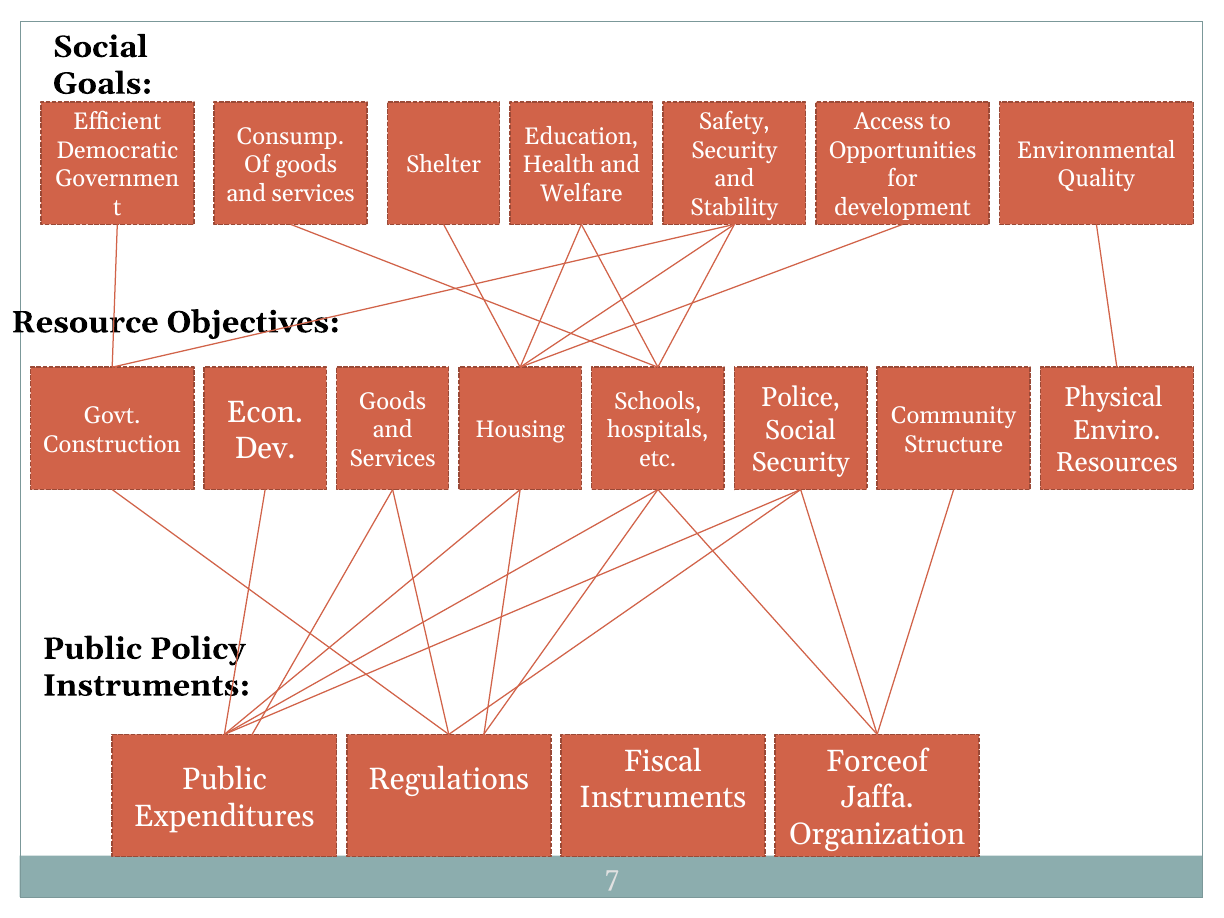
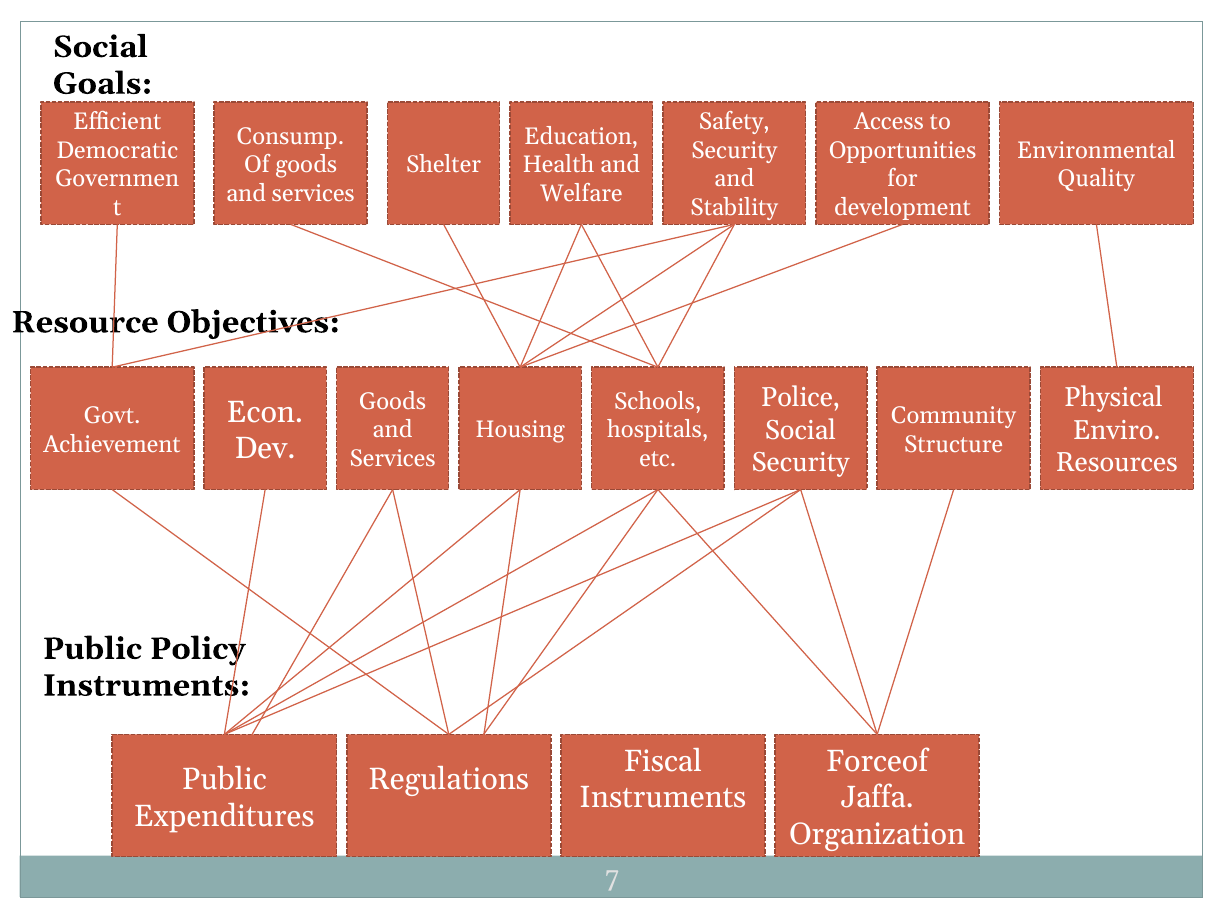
Construction: Construction -> Achievement
